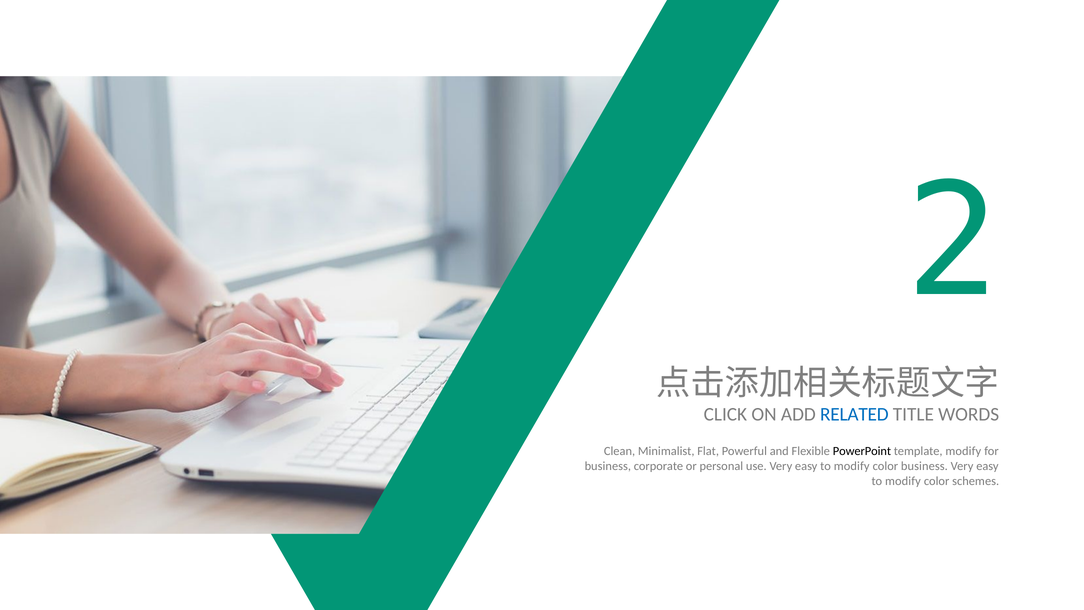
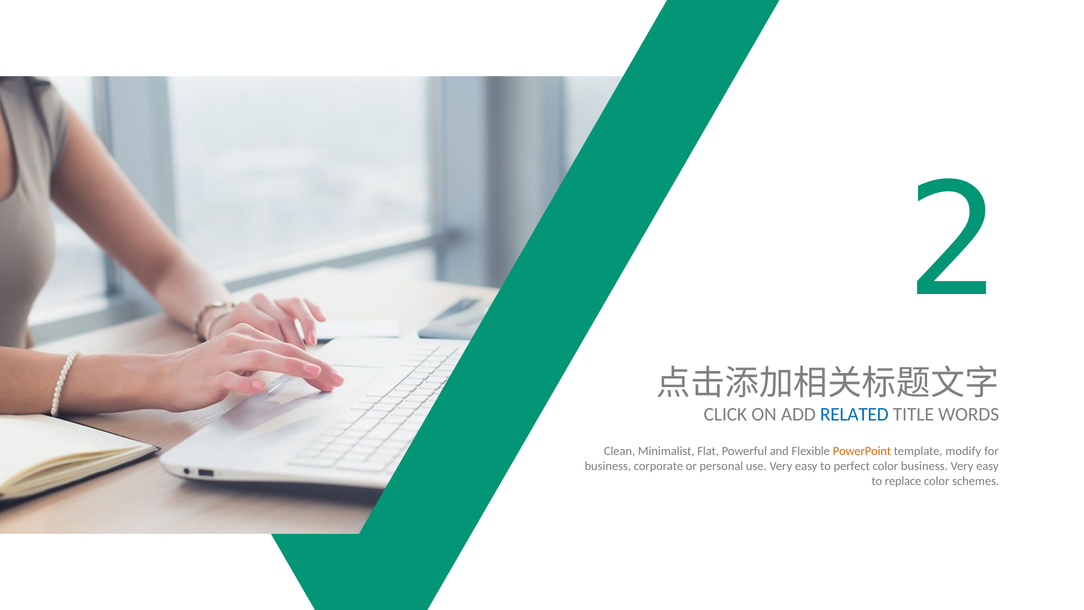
PowerPoint colour: black -> orange
modify at (852, 466): modify -> perfect
modify at (903, 481): modify -> replace
